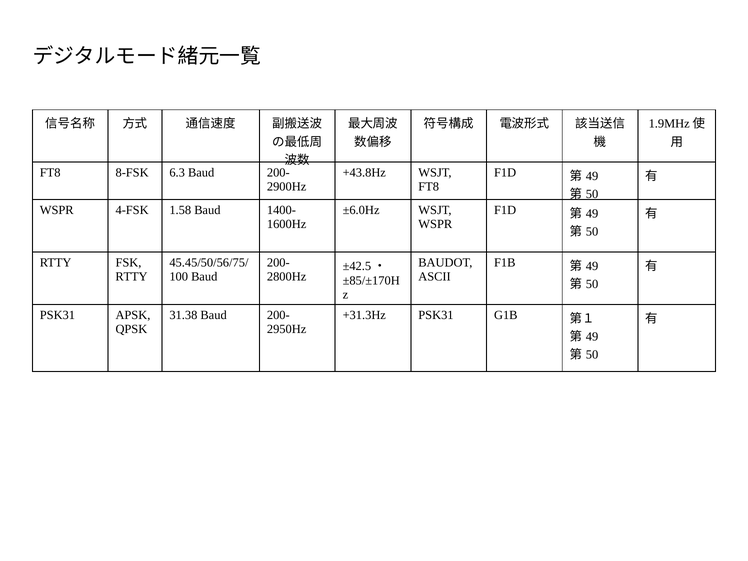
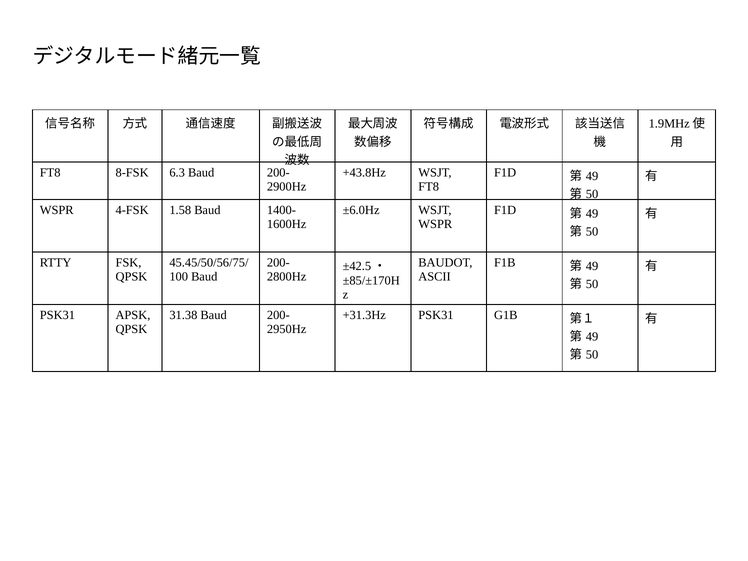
RTTY at (131, 277): RTTY -> QPSK
